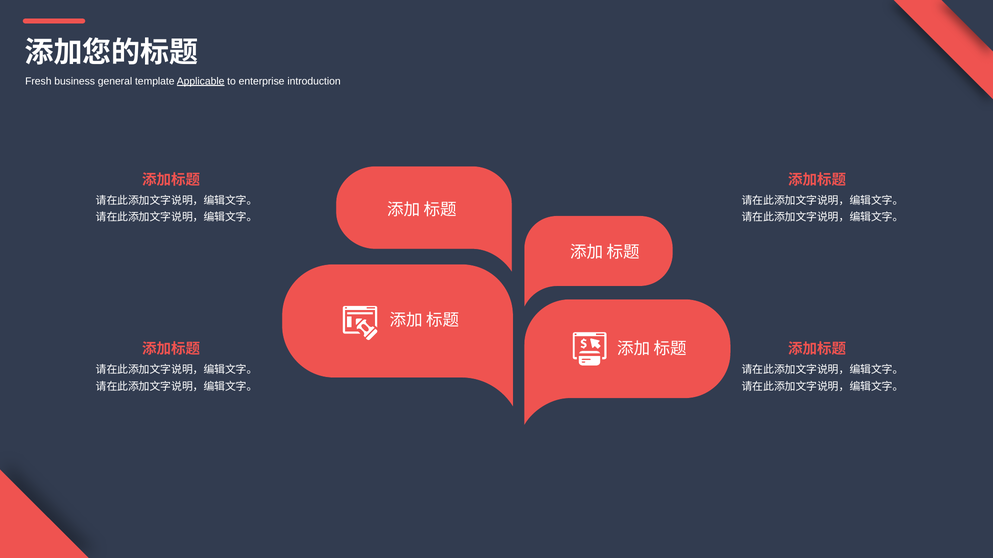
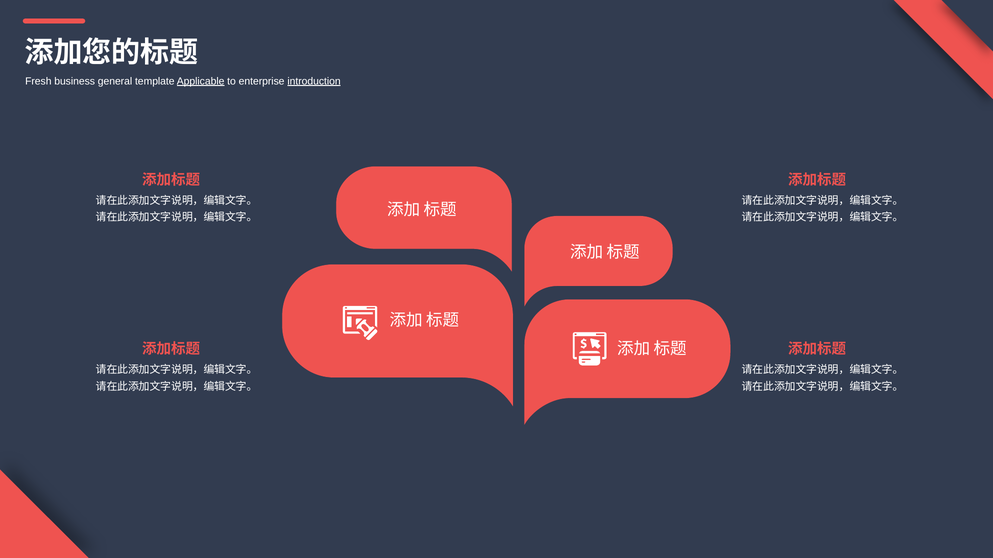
introduction underline: none -> present
